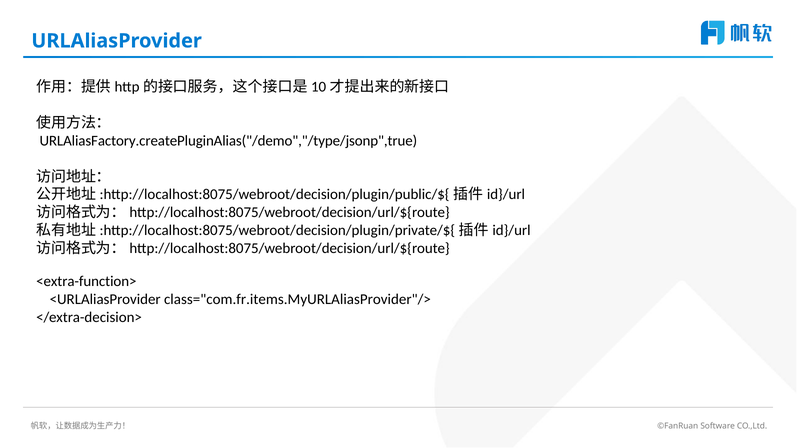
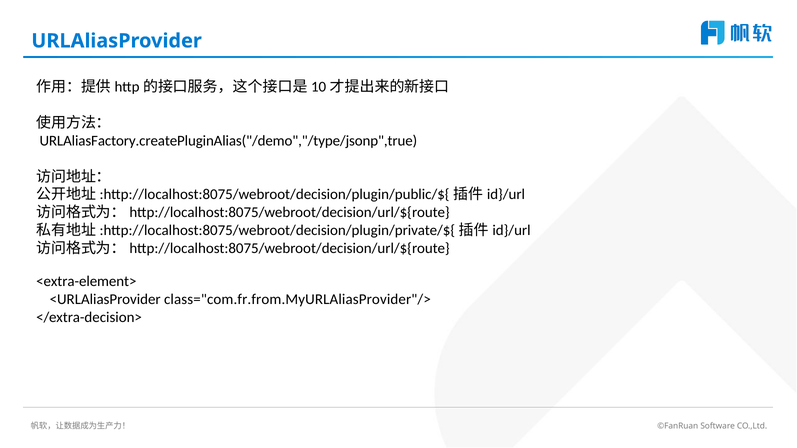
<extra-function>: <extra-function> -> <extra-element>
class="com.fr.items.MyURLAliasProvider"/>: class="com.fr.items.MyURLAliasProvider"/> -> class="com.fr.from.MyURLAliasProvider"/>
